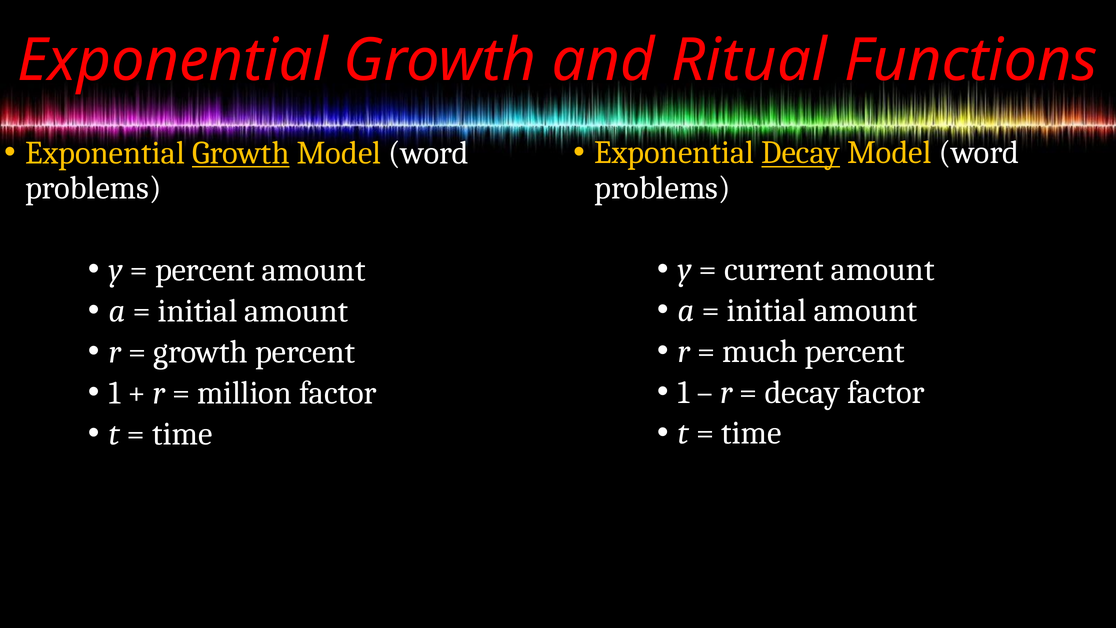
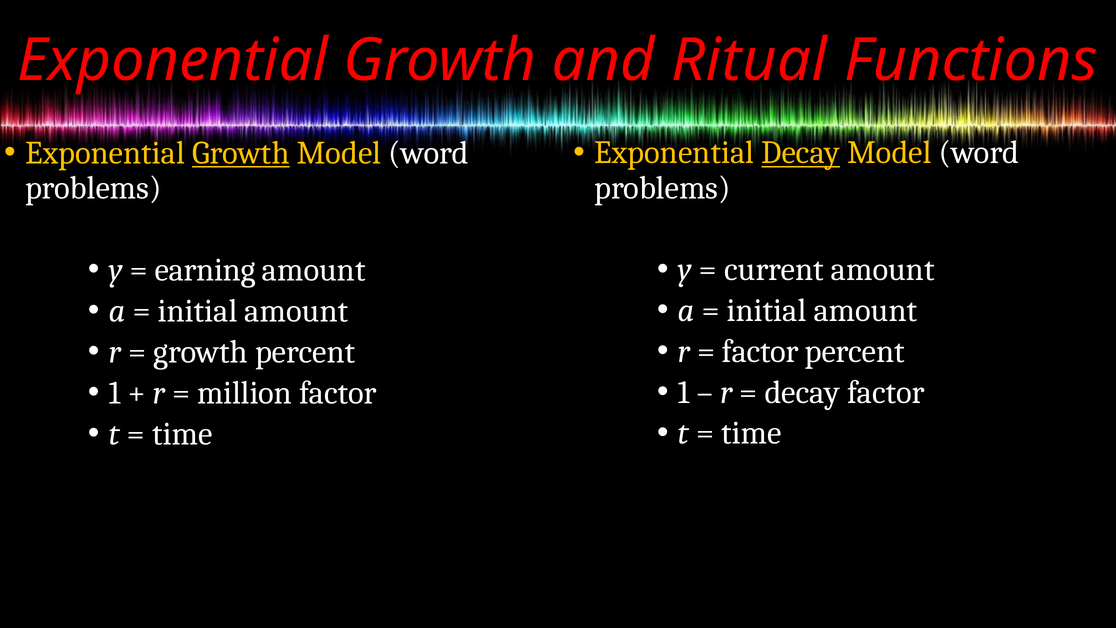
percent at (205, 270): percent -> earning
much at (760, 351): much -> factor
